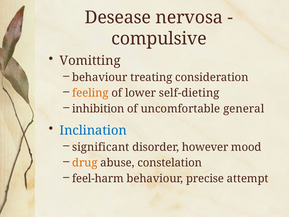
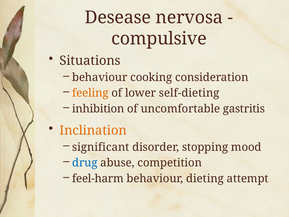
Vomitting: Vomitting -> Situations
treating: treating -> cooking
general: general -> gastritis
Inclination colour: blue -> orange
however: however -> stopping
drug colour: orange -> blue
constelation: constelation -> competition
precise: precise -> dieting
